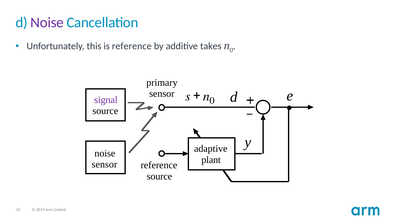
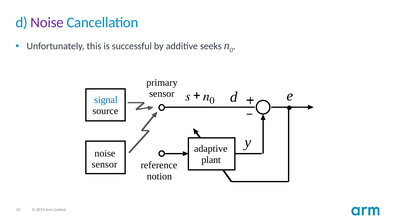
is reference: reference -> successful
takes: takes -> seeks
signal colour: purple -> blue
source at (159, 176): source -> notion
